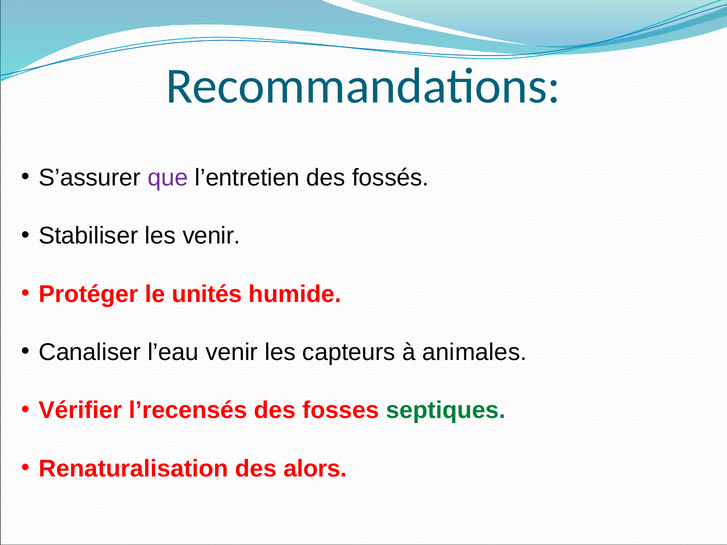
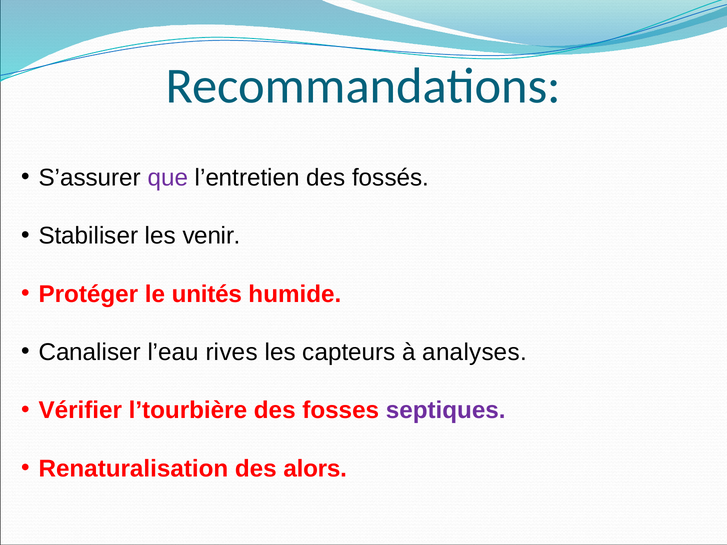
l’eau venir: venir -> rives
animales: animales -> analyses
l’recensés: l’recensés -> l’tourbière
septiques colour: green -> purple
